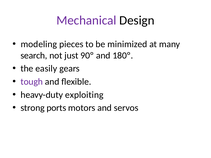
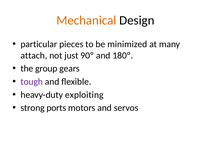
Mechanical colour: purple -> orange
modeling: modeling -> particular
search: search -> attach
easily: easily -> group
